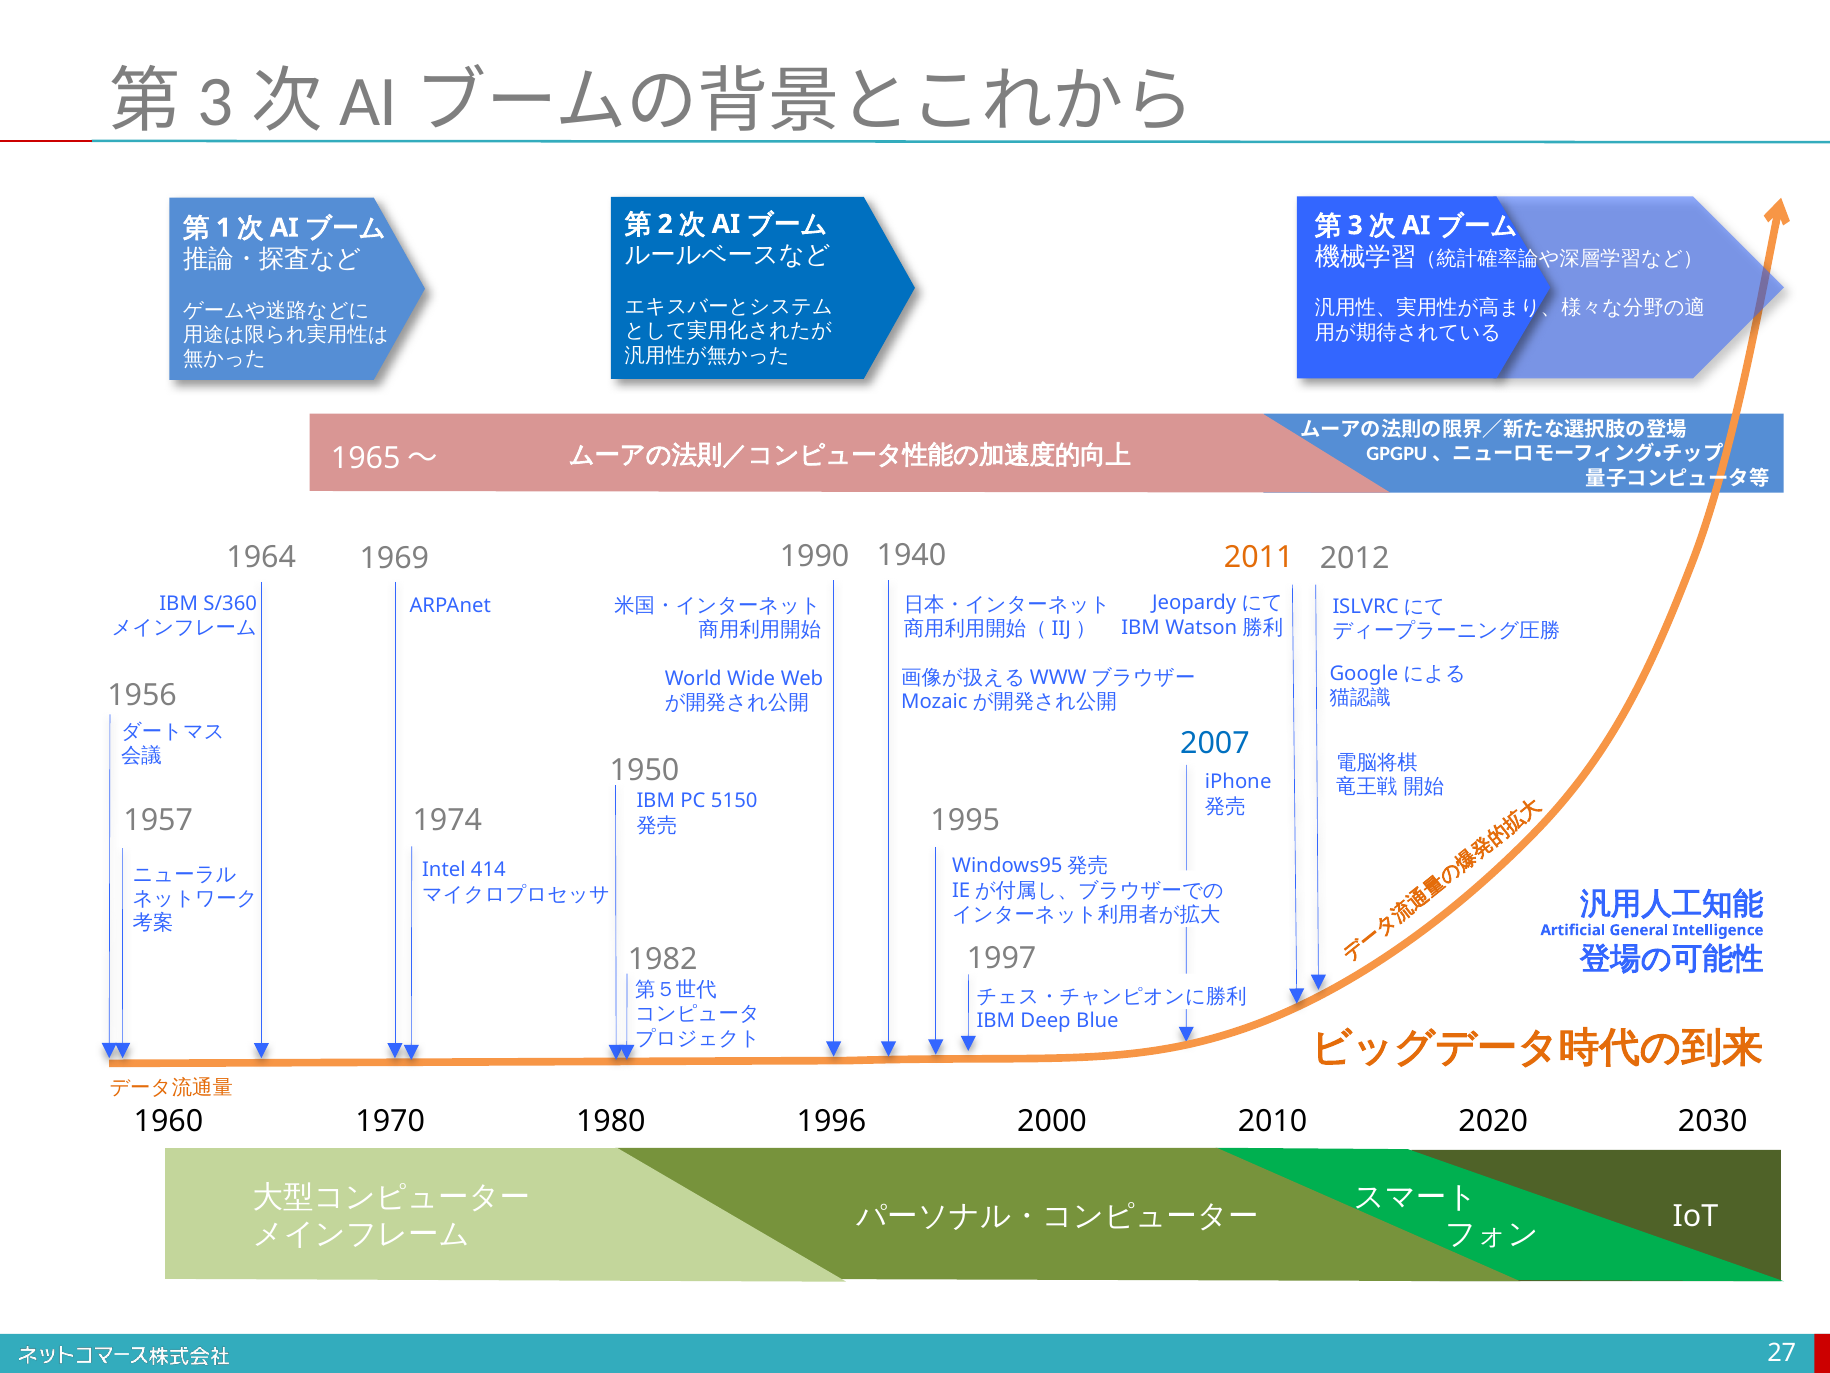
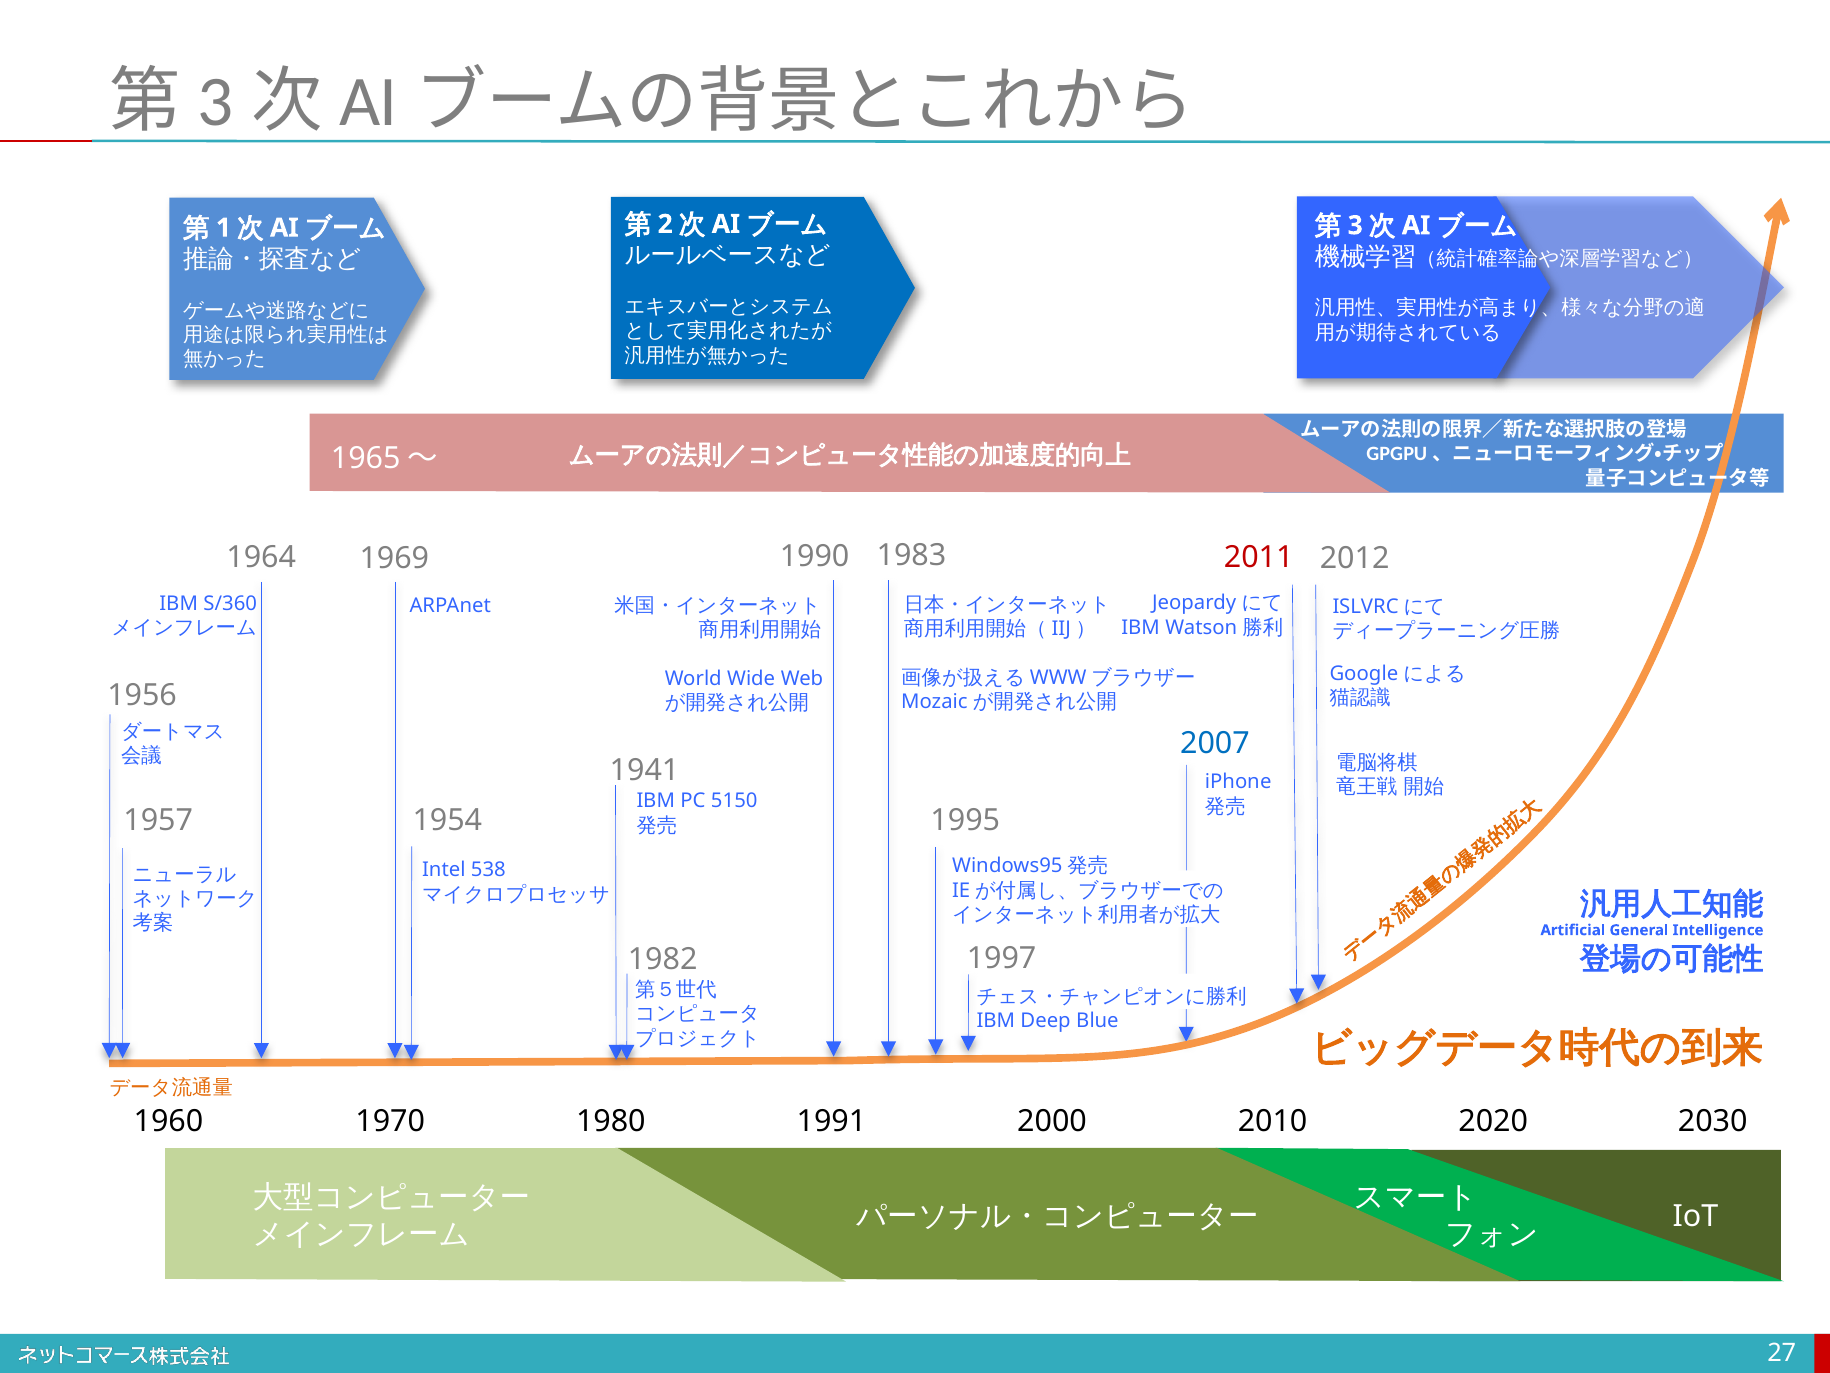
2011 colour: orange -> red
1940: 1940 -> 1983
1950: 1950 -> 1941
1974: 1974 -> 1954
414: 414 -> 538
1996: 1996 -> 1991
